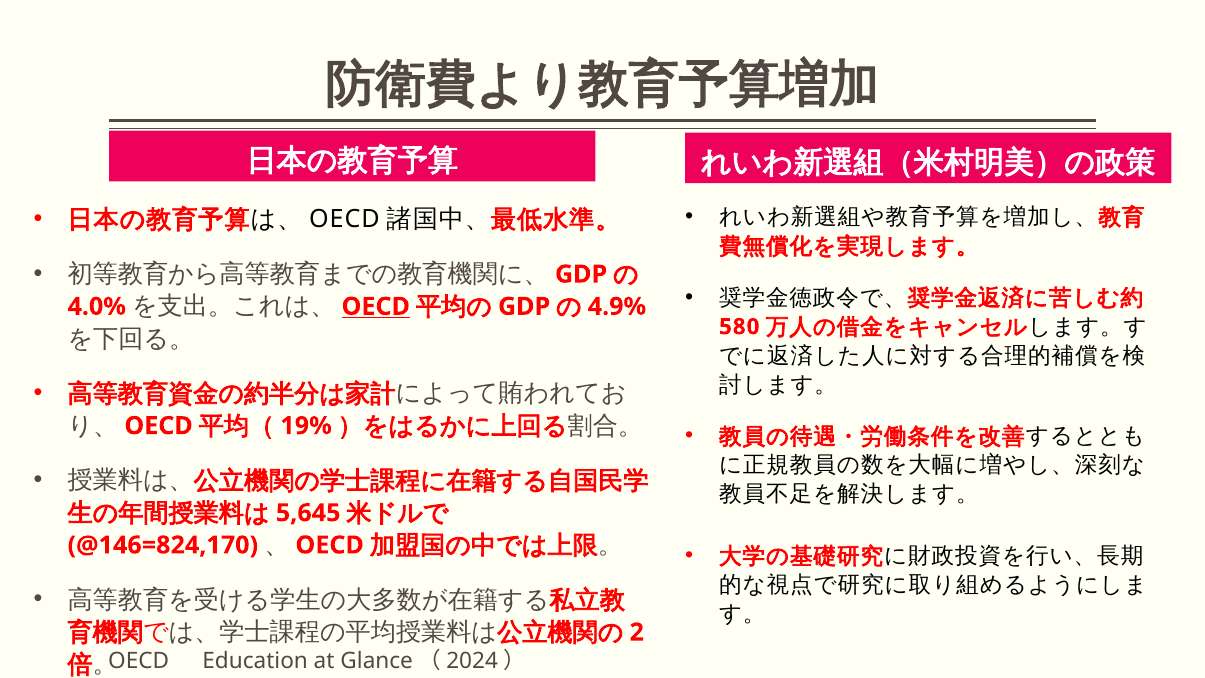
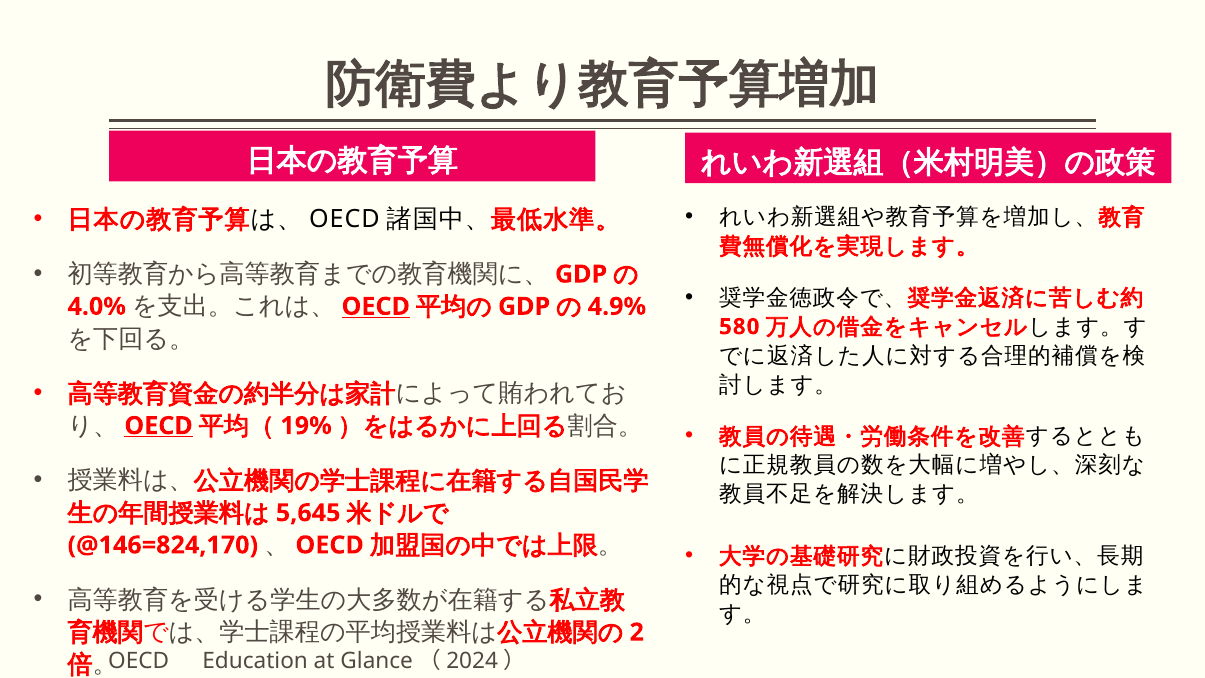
OECD at (159, 426) underline: none -> present
